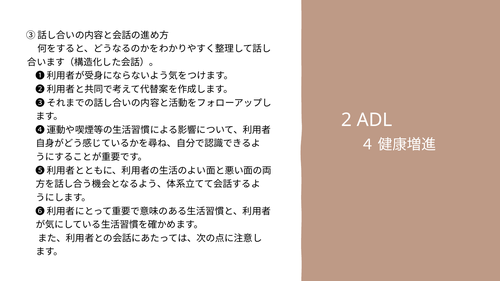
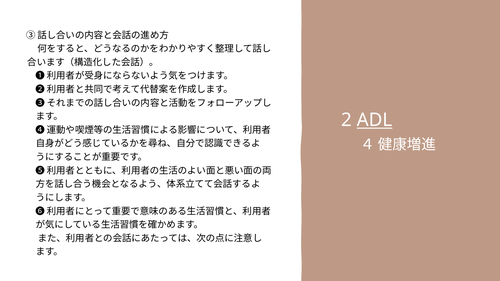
ADL underline: none -> present
